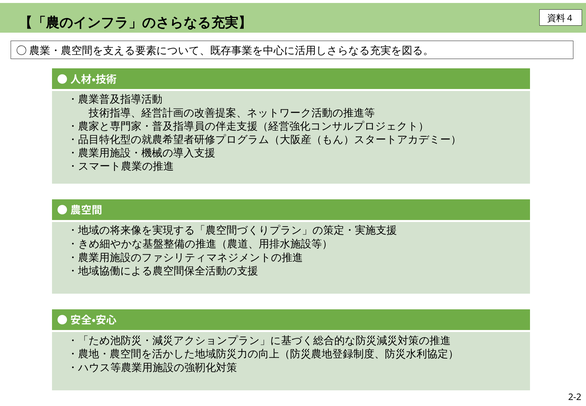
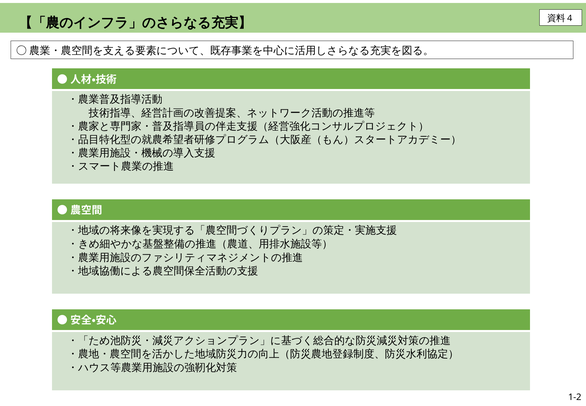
2-2: 2-2 -> 1-2
